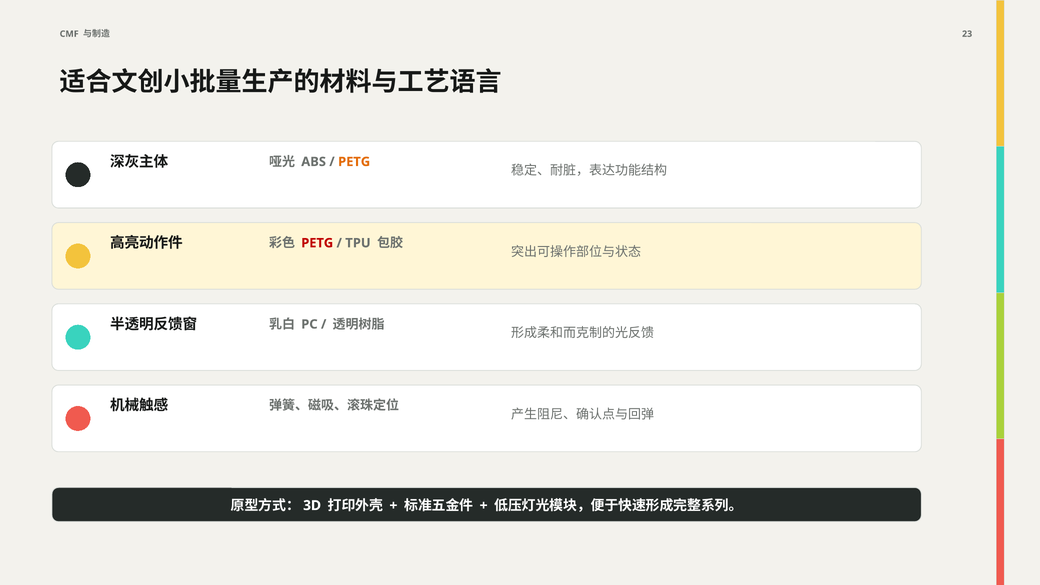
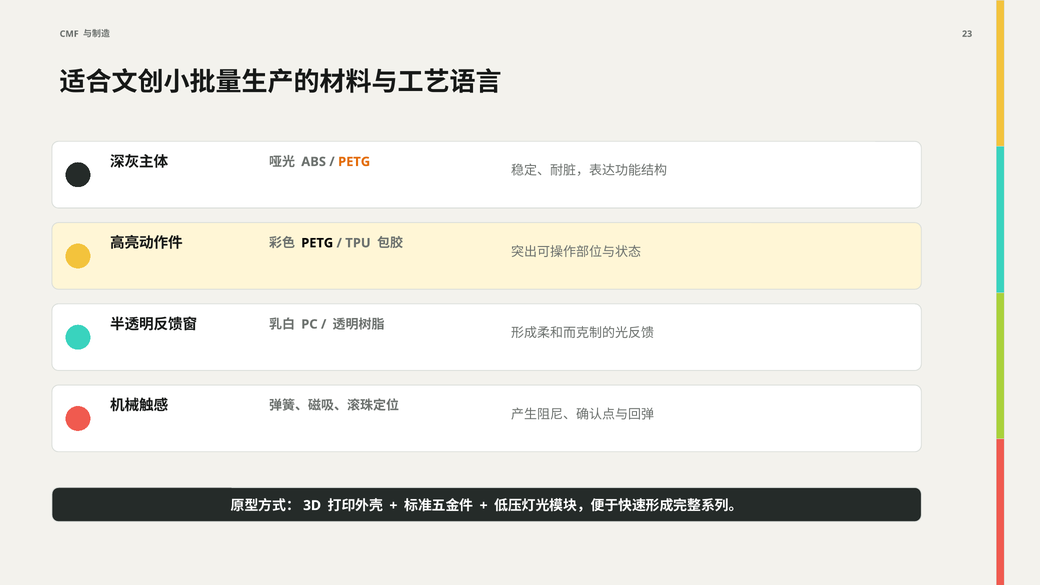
PETG at (317, 243) colour: red -> black
